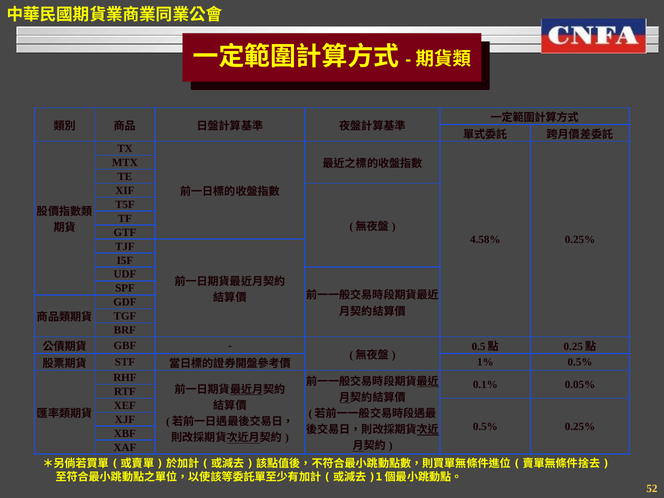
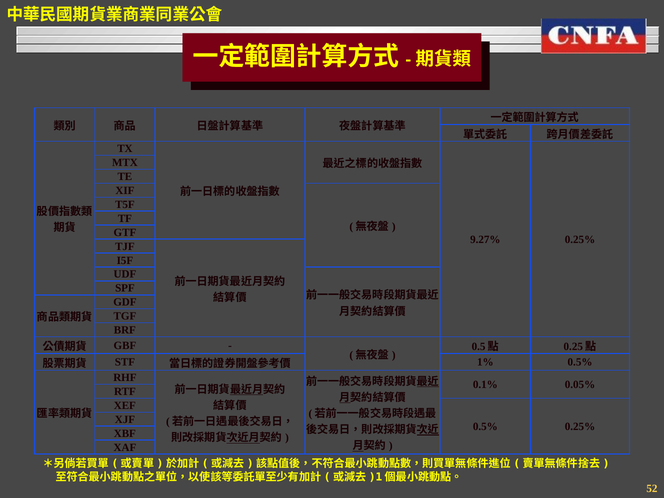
4.58%: 4.58% -> 9.27%
